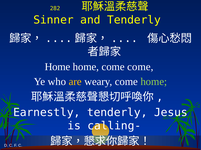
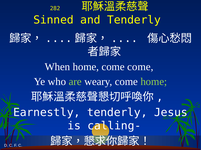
Sinner at (53, 20): Sinner -> Sinned
Home at (57, 67): Home -> When
are colour: yellow -> light green
